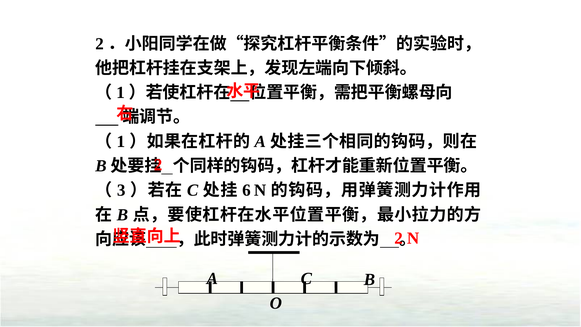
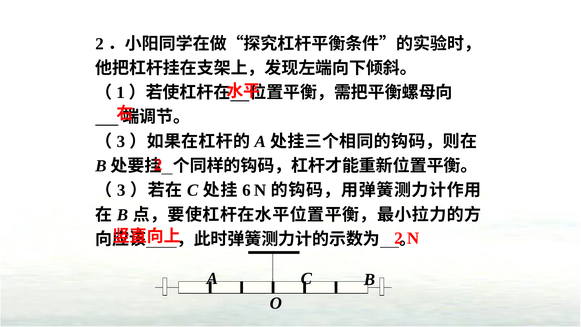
1 at (121, 141): 1 -> 3
